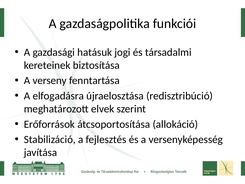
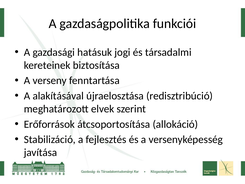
elfogadásra: elfogadásra -> alakításával
